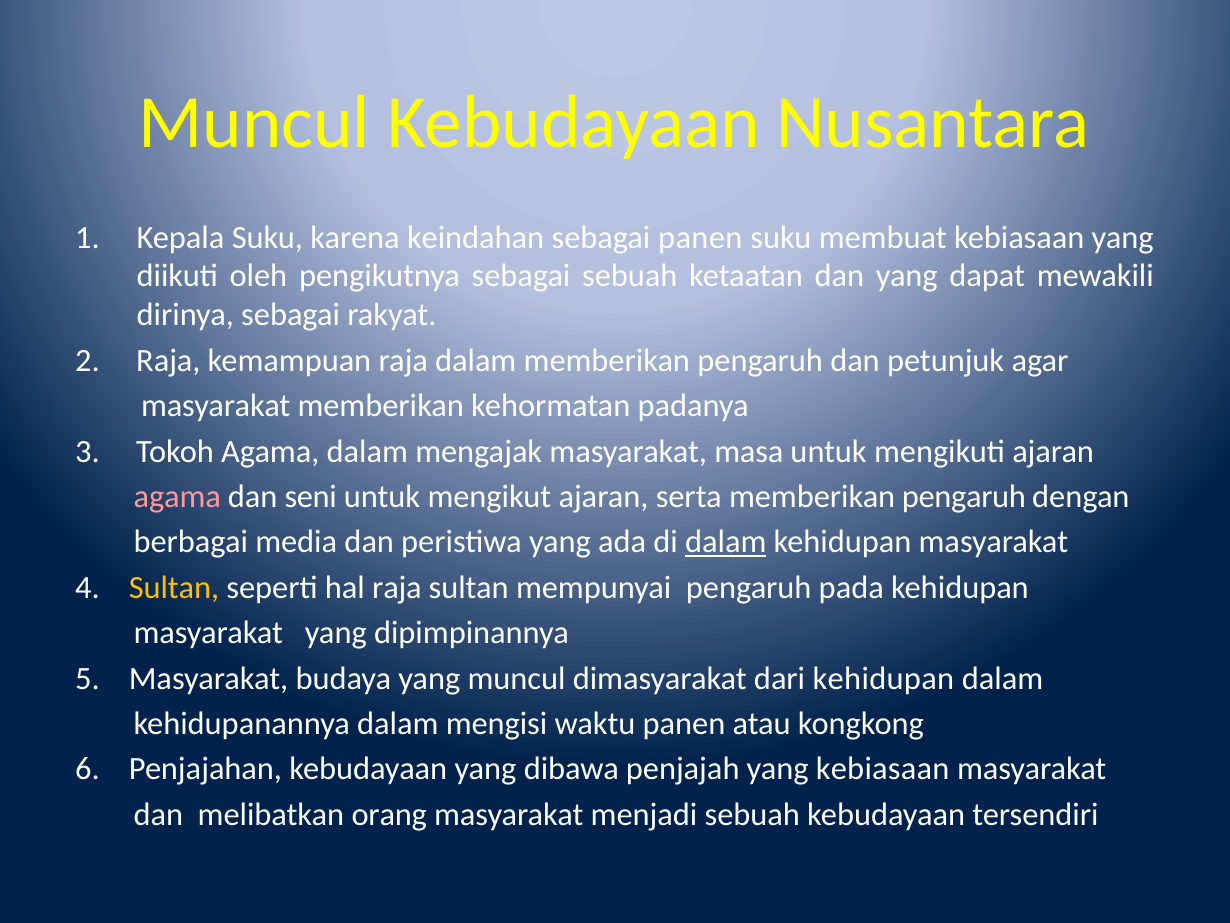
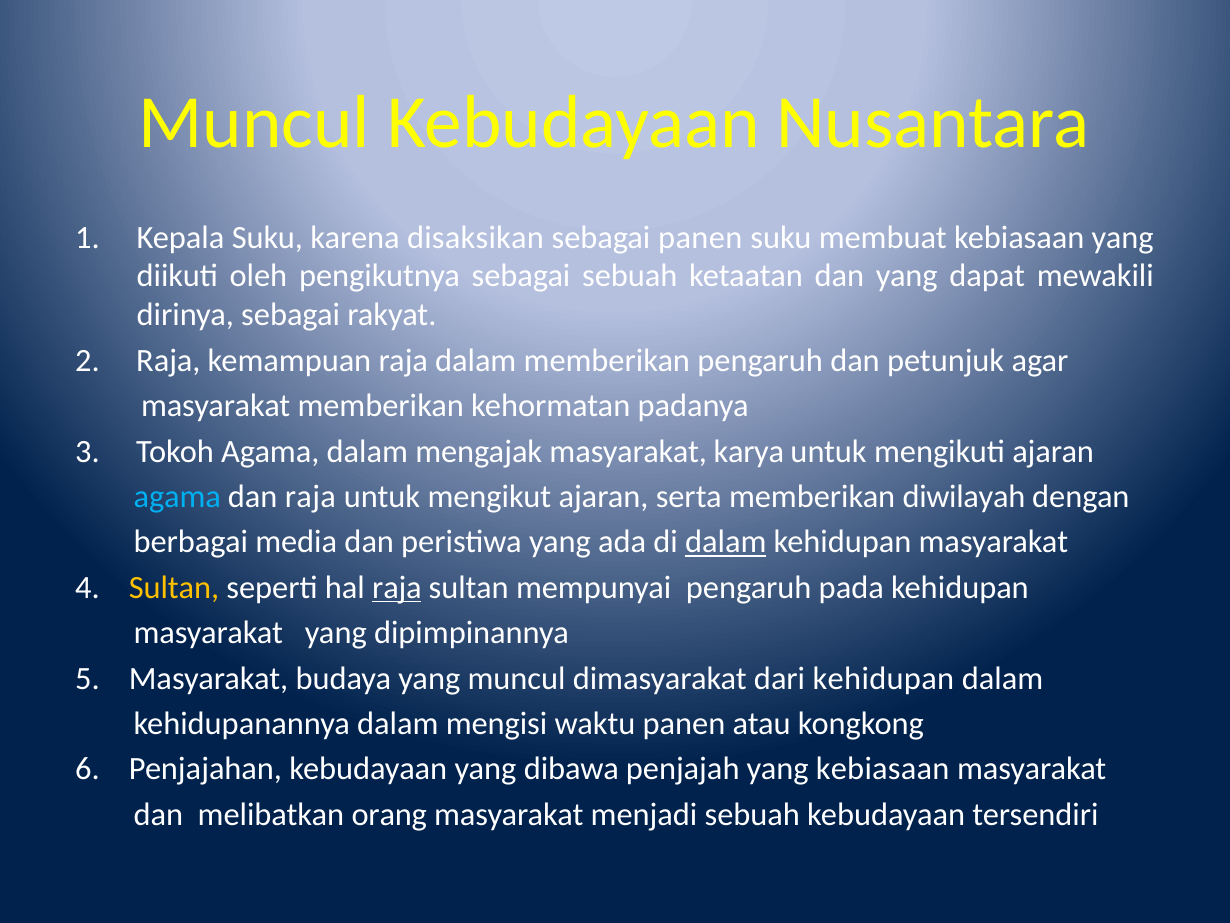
keindahan: keindahan -> disaksikan
masa: masa -> karya
agama at (177, 496) colour: pink -> light blue
dan seni: seni -> raja
serta memberikan pengaruh: pengaruh -> diwilayah
raja at (397, 587) underline: none -> present
